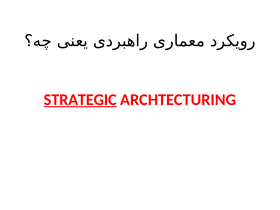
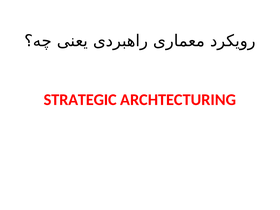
STRATEGIC underline: present -> none
